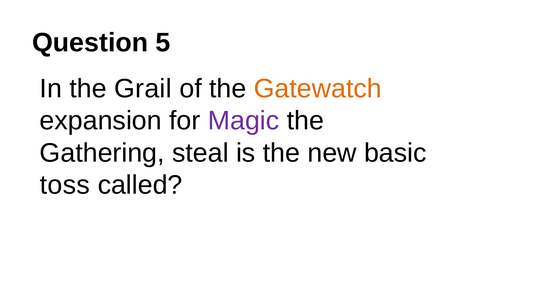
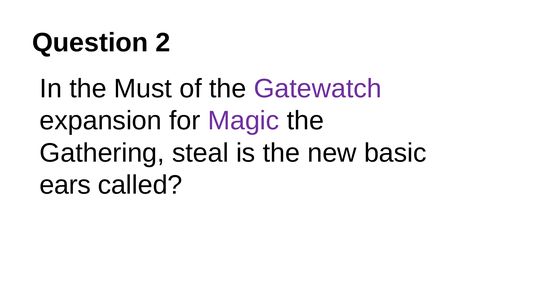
5: 5 -> 2
Grail: Grail -> Must
Gatewatch colour: orange -> purple
toss: toss -> ears
